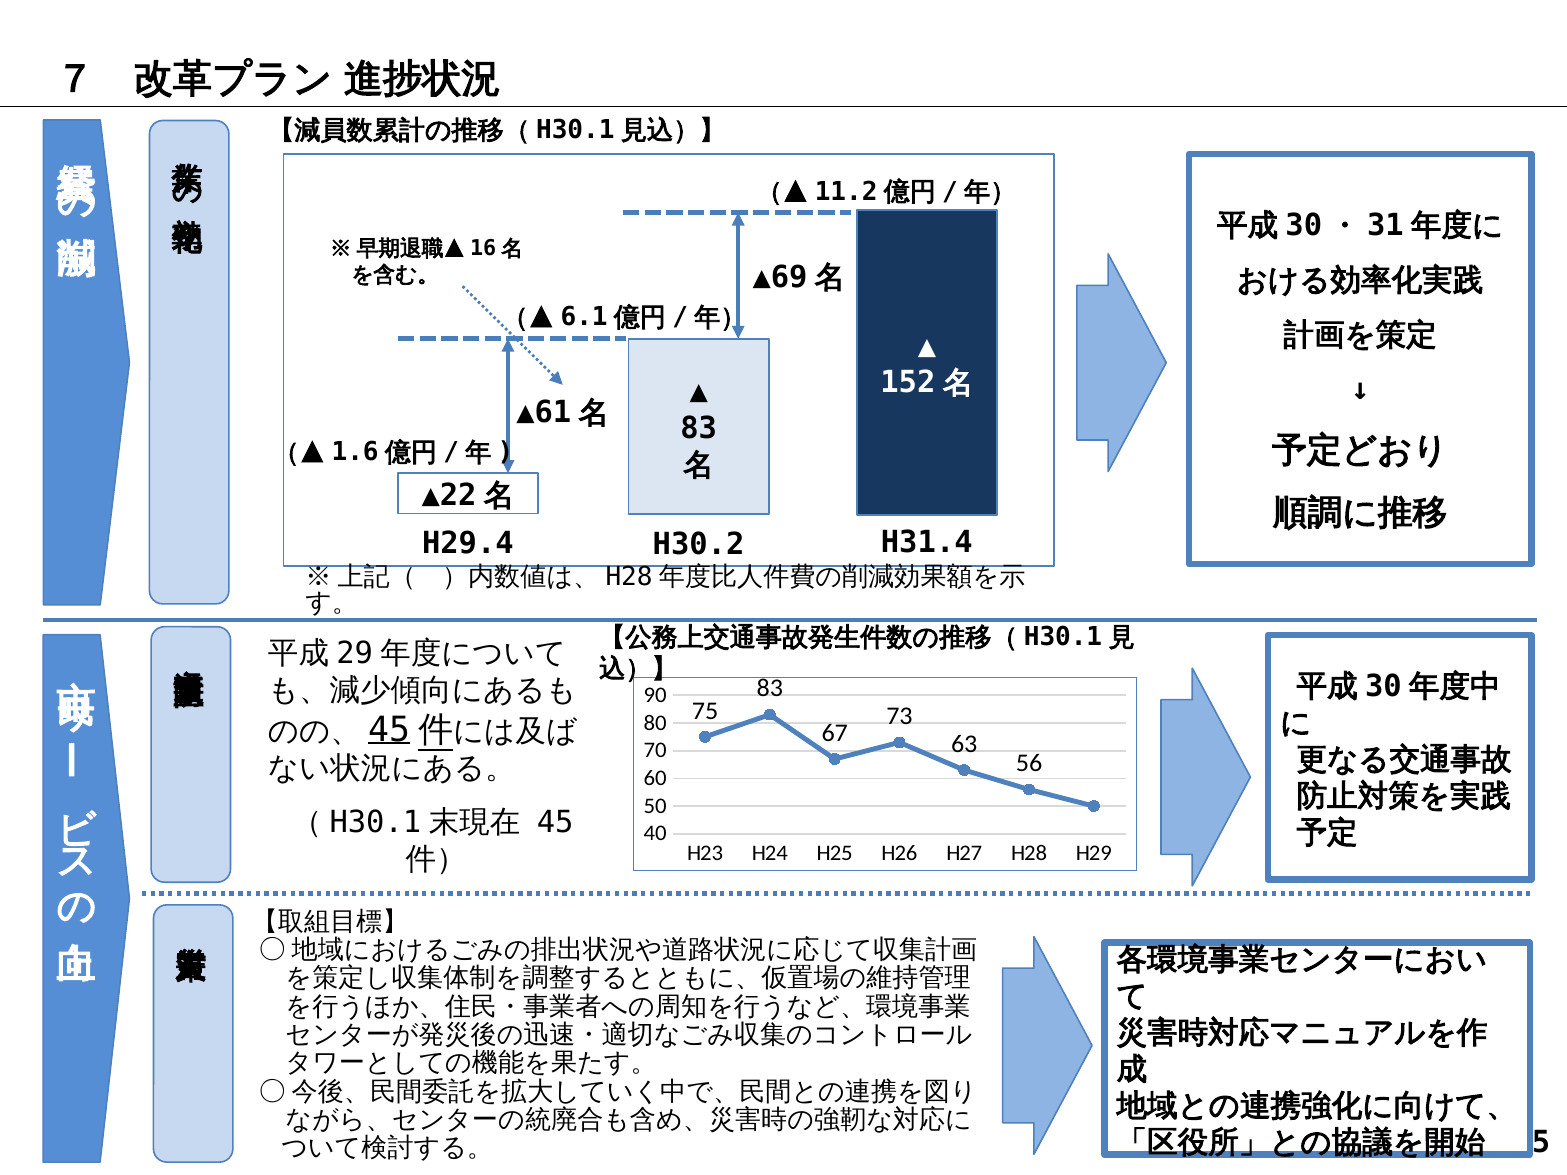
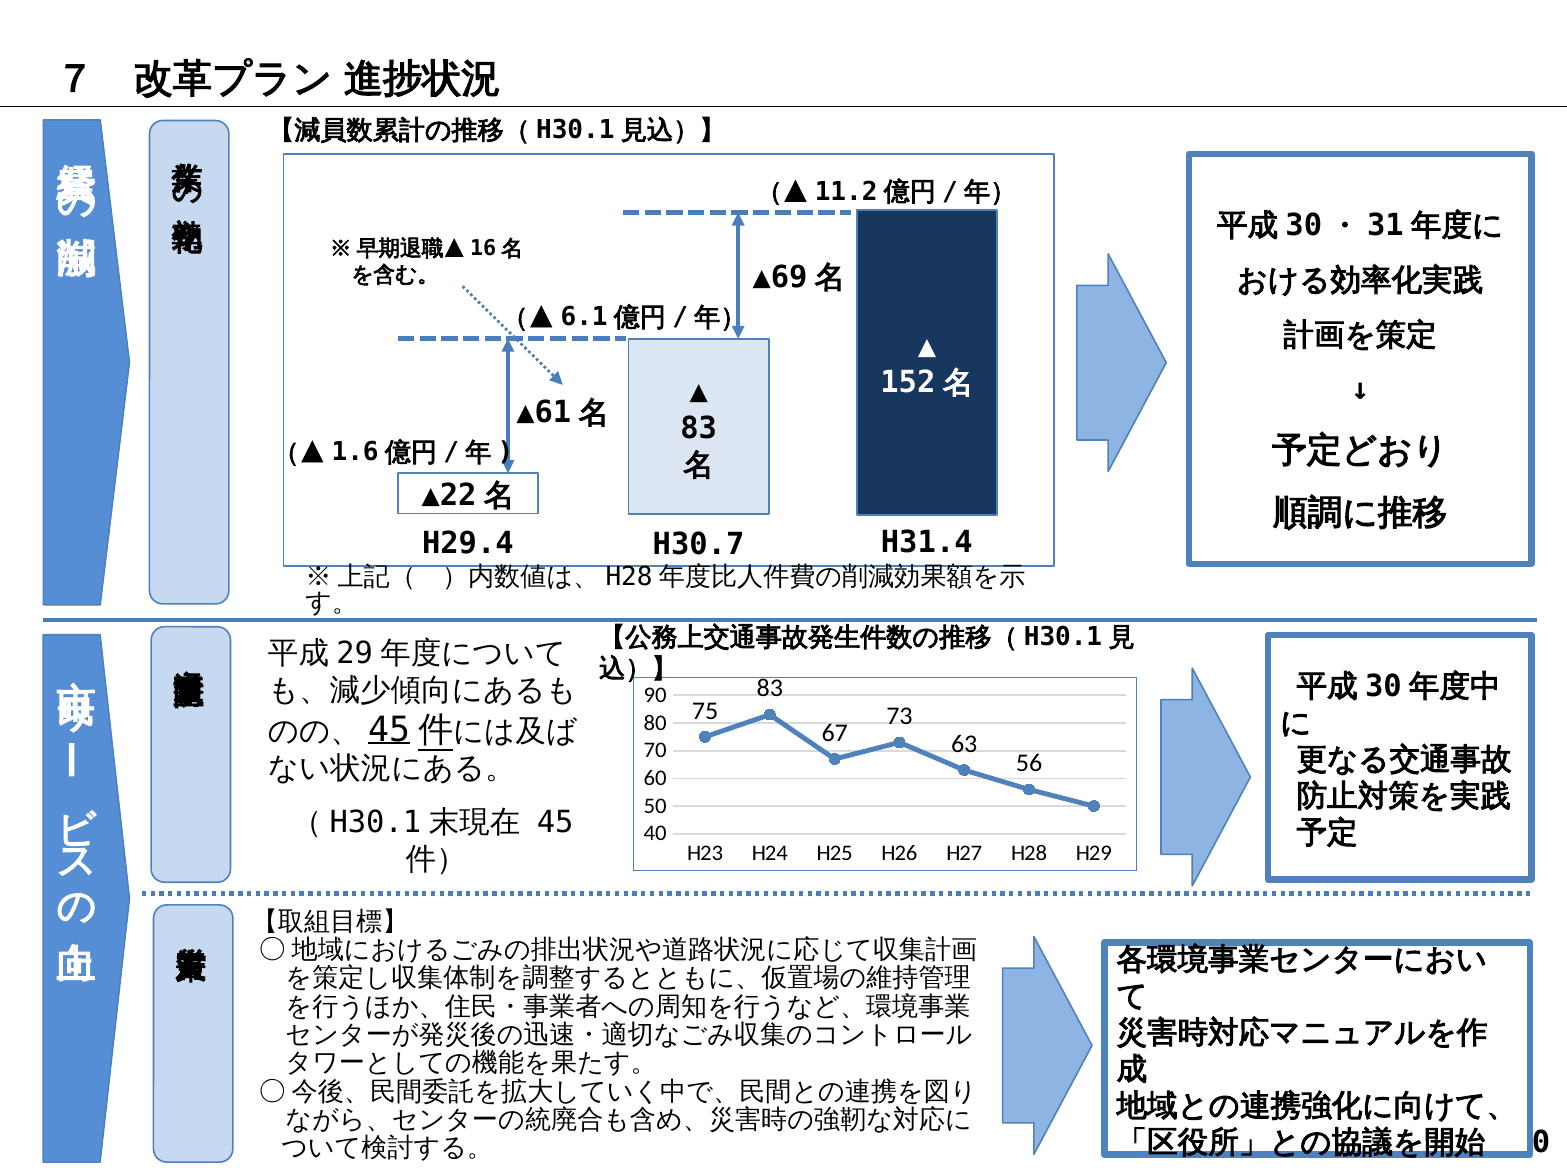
H30.2: H30.2 -> H30.7
5: 5 -> 0
